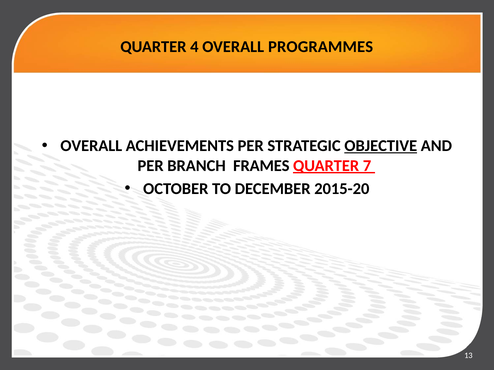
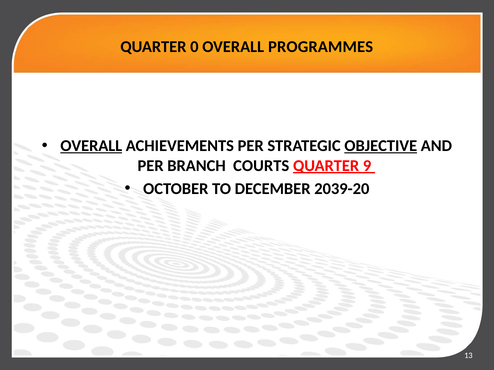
4: 4 -> 0
OVERALL at (91, 146) underline: none -> present
FRAMES: FRAMES -> COURTS
7: 7 -> 9
2015-20: 2015-20 -> 2039-20
